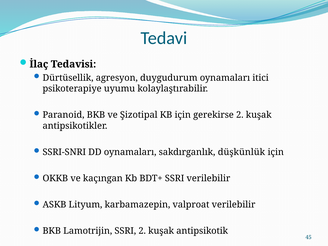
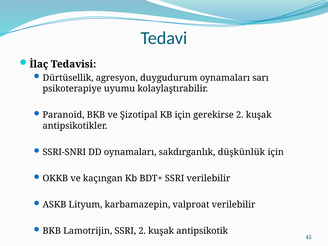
itici: itici -> sarı
